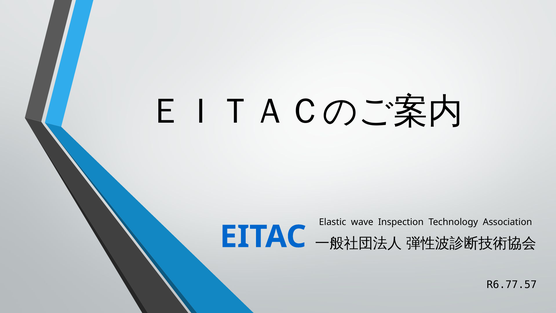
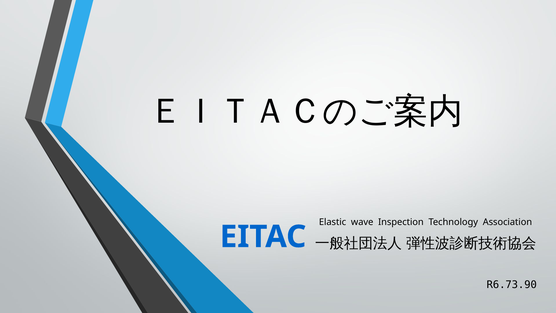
R6.77.57: R6.77.57 -> R6.73.90
